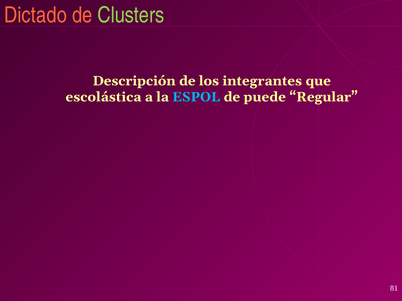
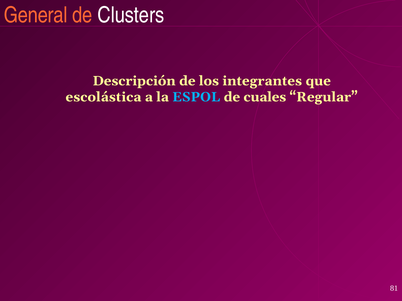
Dictado: Dictado -> General
Clusters colour: light green -> white
puede: puede -> cuales
